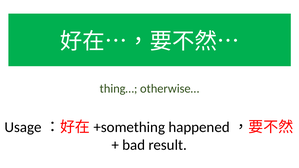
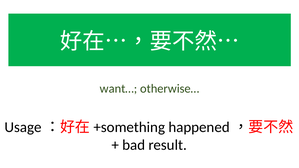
thing…: thing… -> want…
